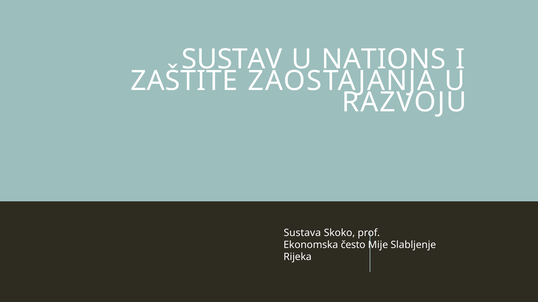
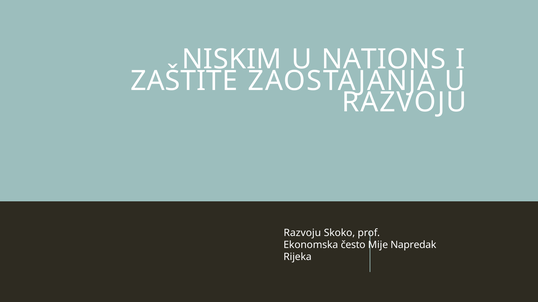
SUSTAV: SUSTAV -> NISKIM
Sustava at (302, 233): Sustava -> Razvoju
Slabljenje: Slabljenje -> Napredak
